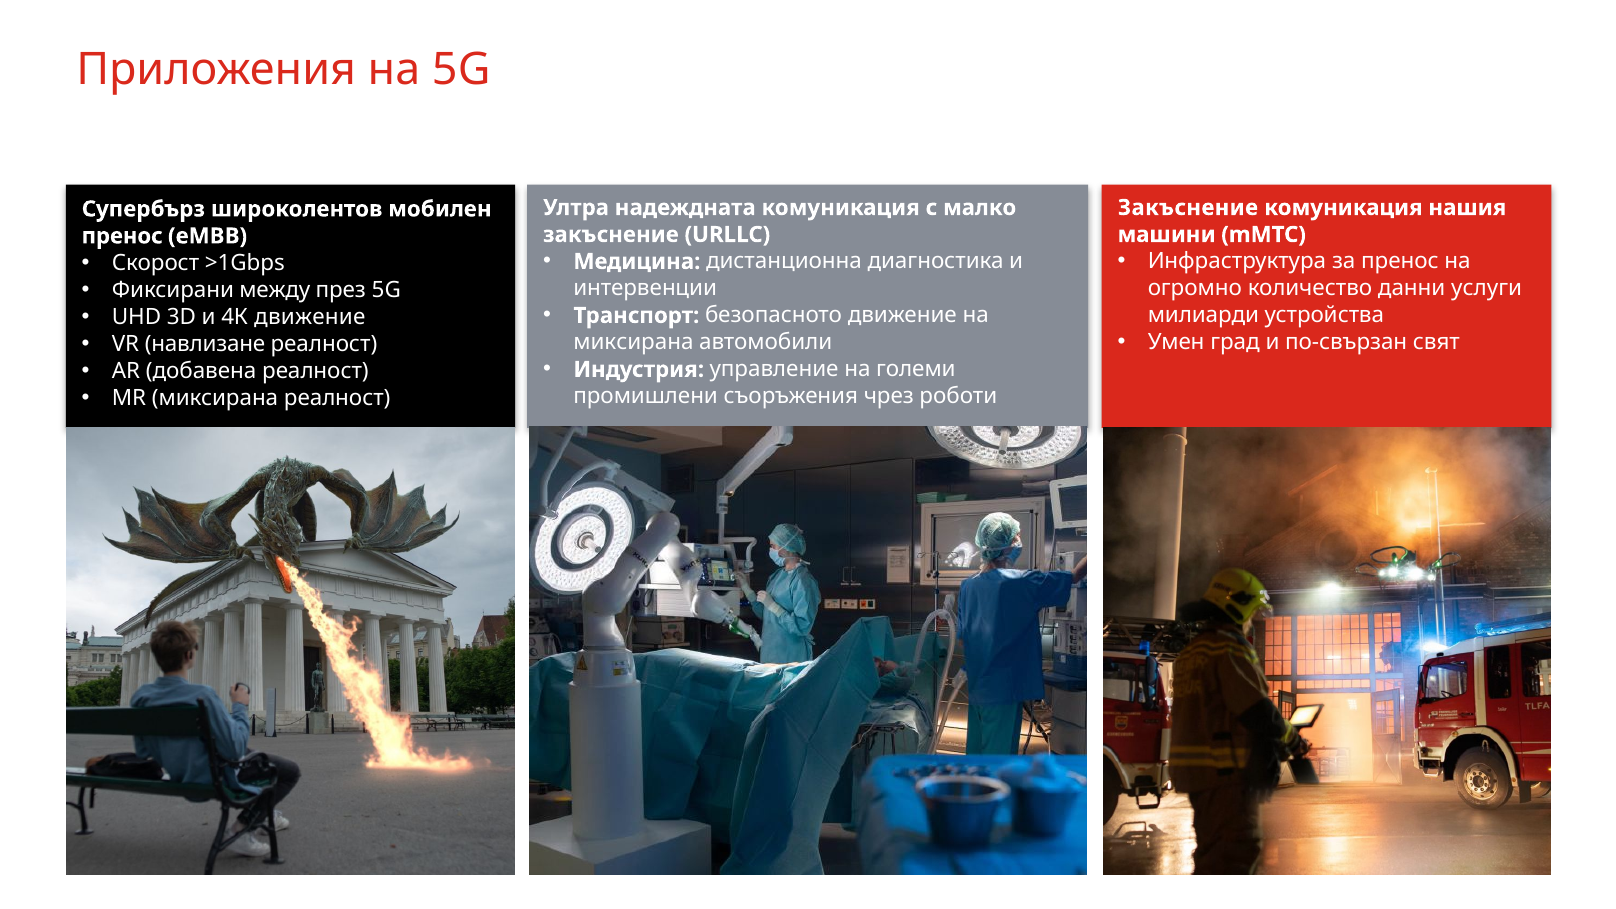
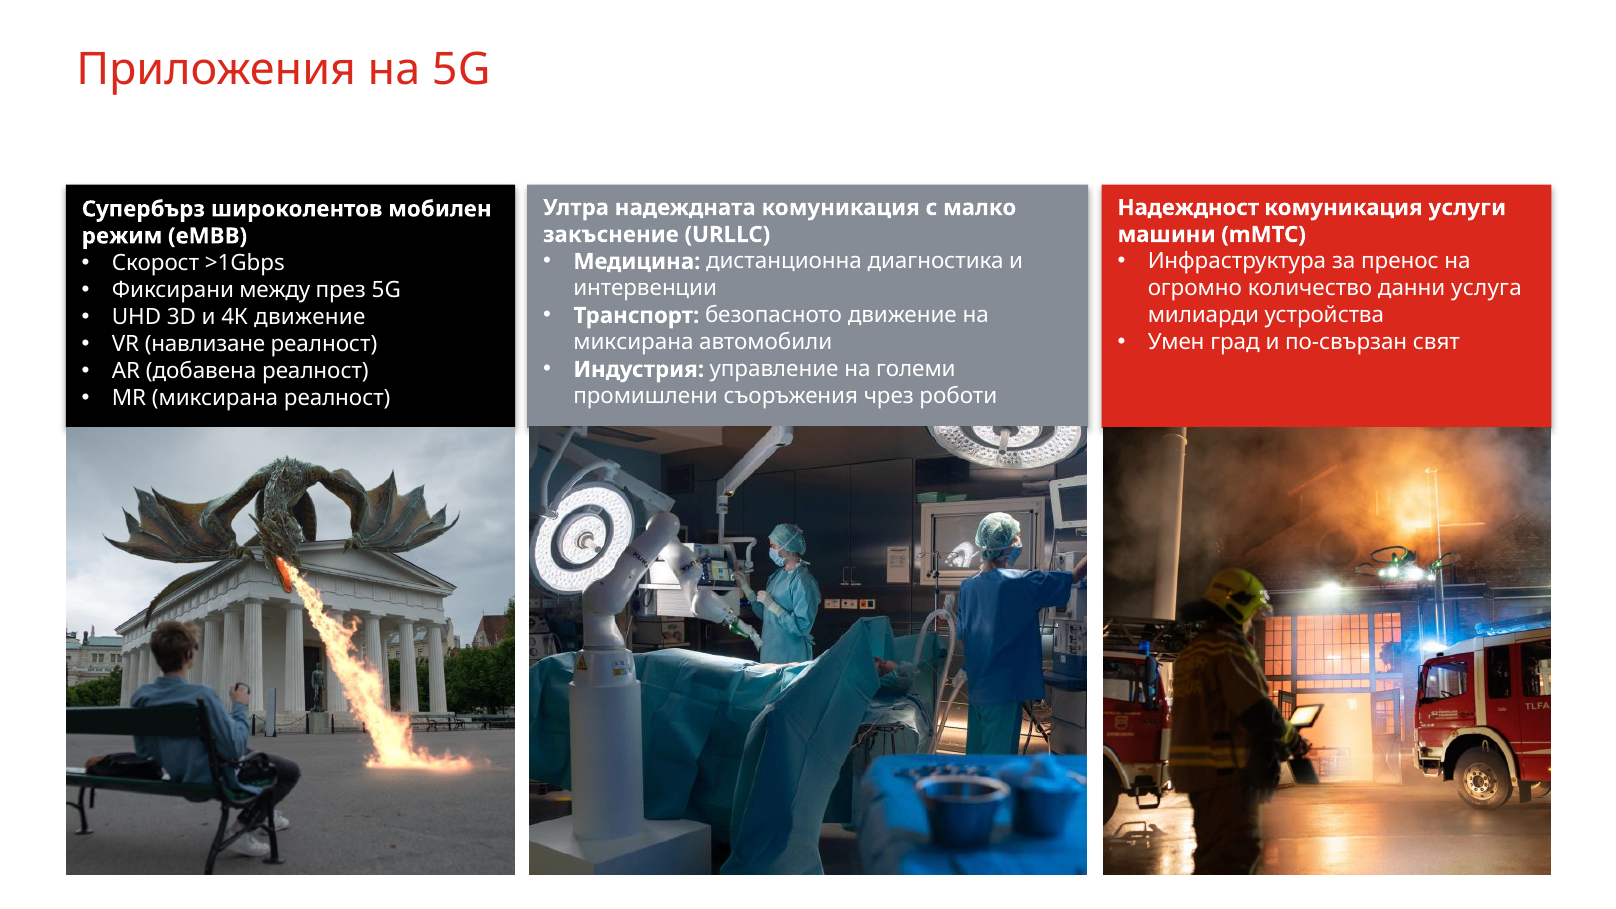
Закъснение at (1188, 208): Закъснение -> Надеждност
нашия: нашия -> услуги
пренос at (122, 236): пренос -> режим
услуги: услуги -> услуга
